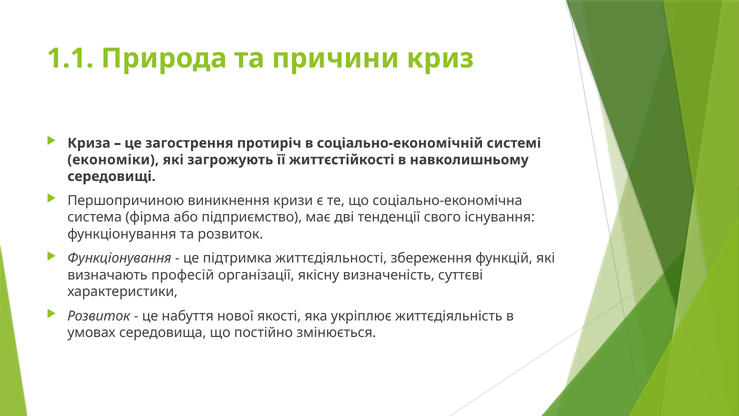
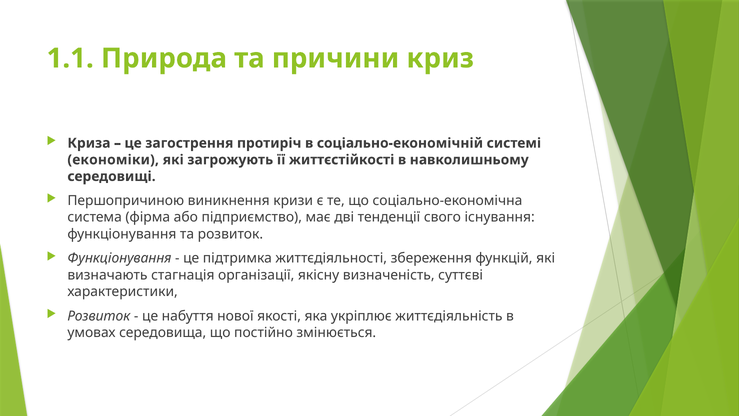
професій: професій -> стагнація
